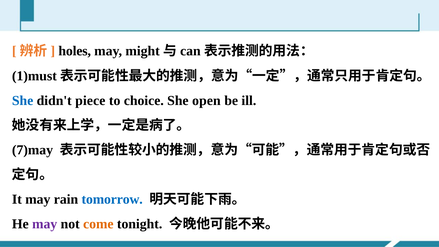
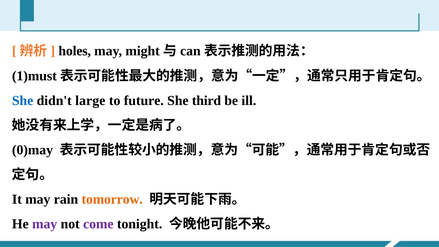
piece: piece -> large
choice: choice -> future
open: open -> third
7)may: 7)may -> 0)may
tomorrow colour: blue -> orange
come colour: orange -> purple
